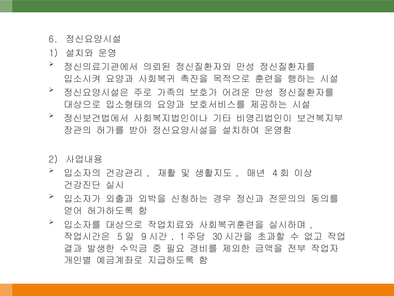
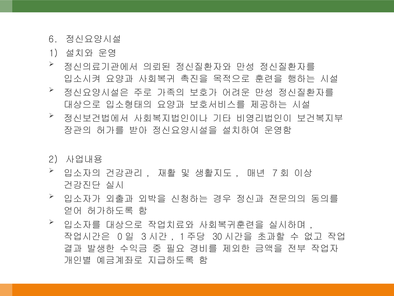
4: 4 -> 7
5: 5 -> 0
9: 9 -> 3
